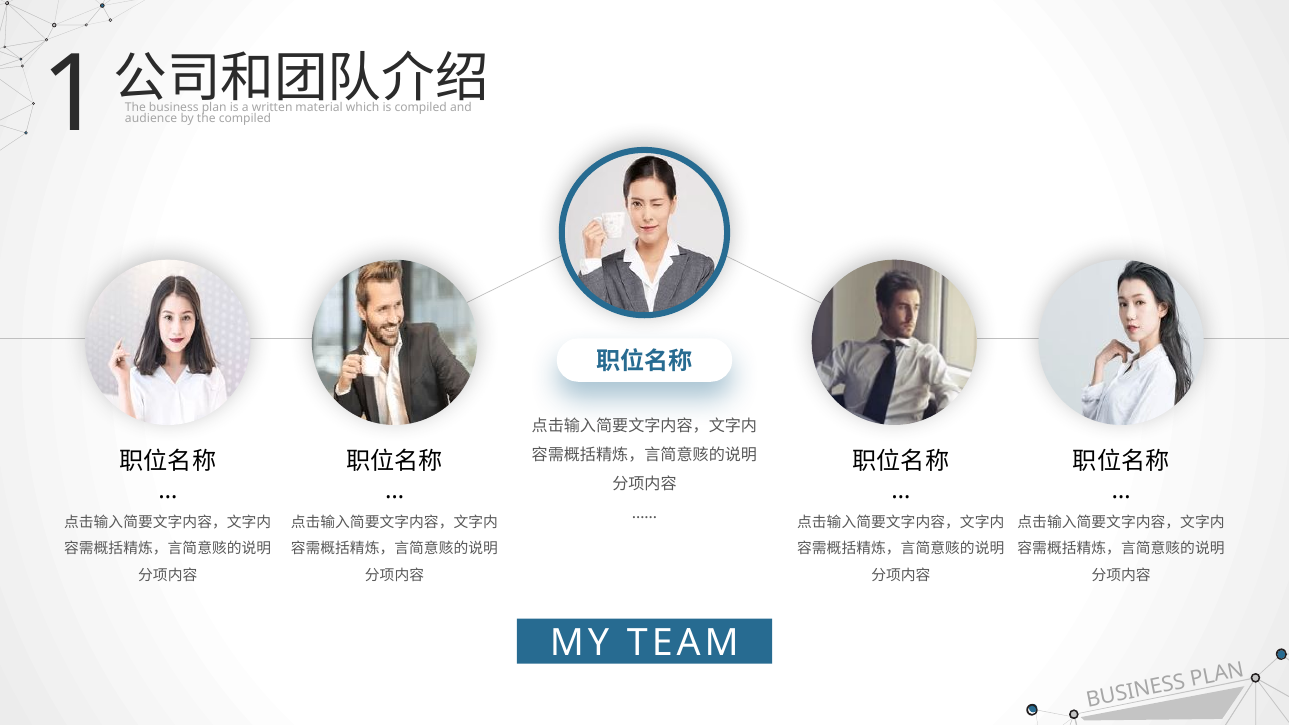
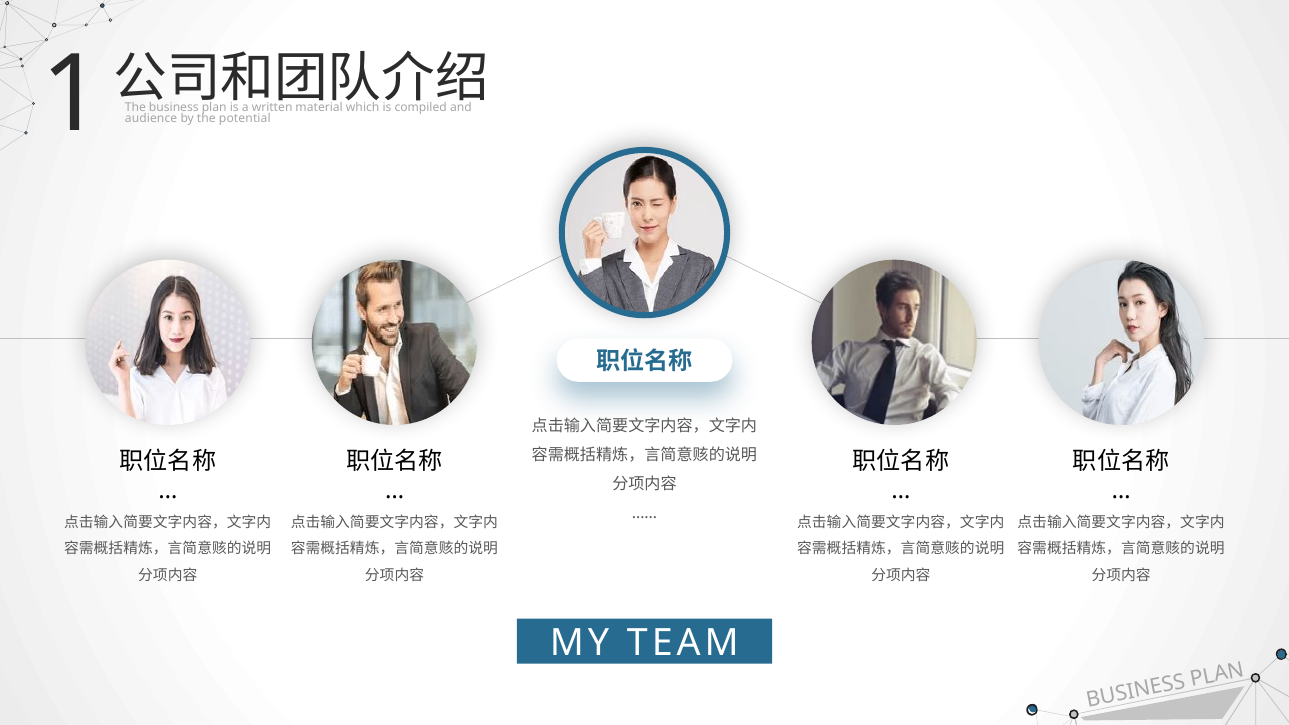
the compiled: compiled -> potential
